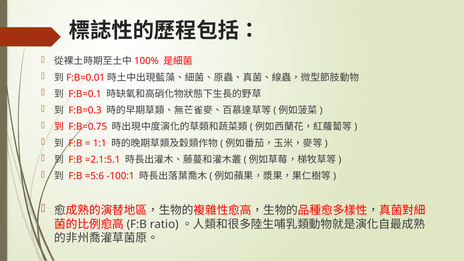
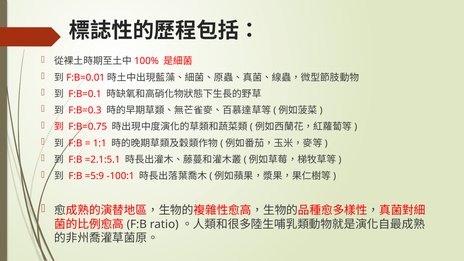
=5:6: =5:6 -> =5:9
